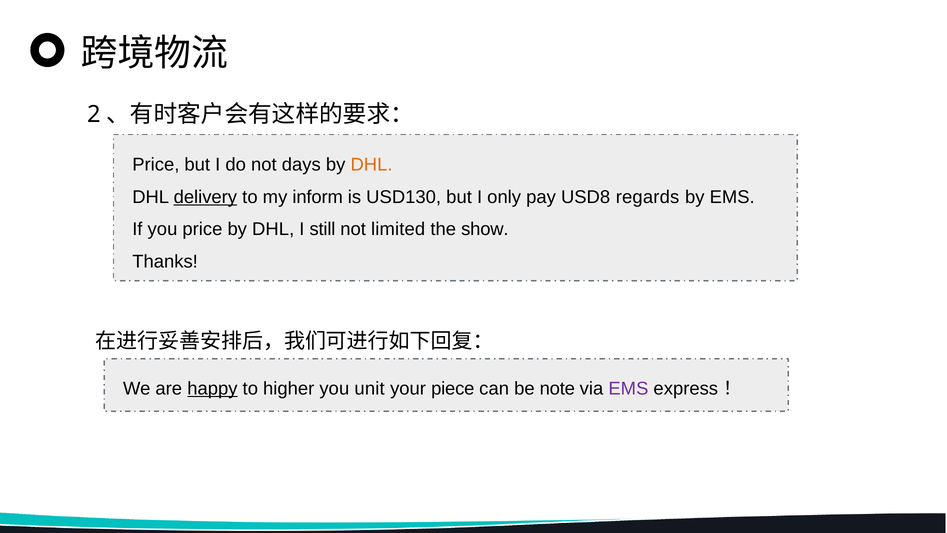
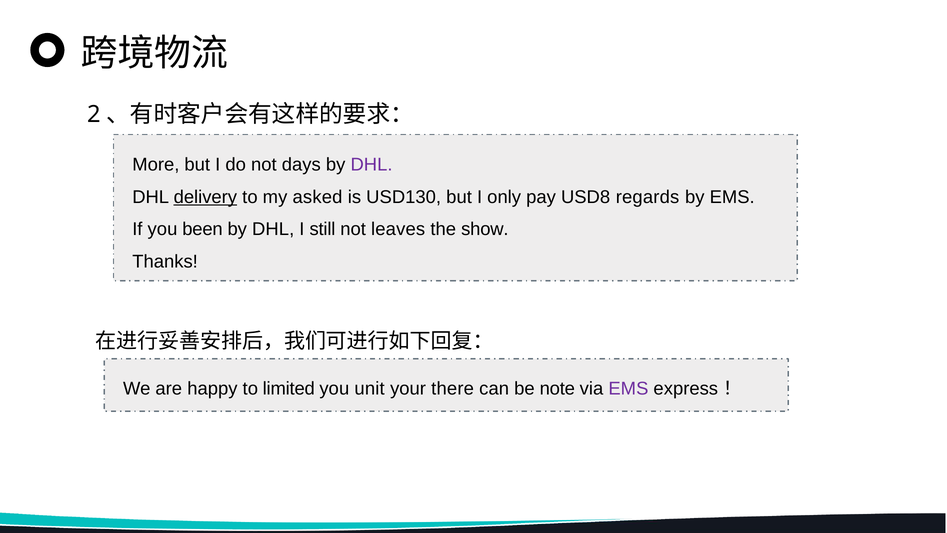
Price at (156, 165): Price -> More
DHL at (372, 165) colour: orange -> purple
inform: inform -> asked
you price: price -> been
limited: limited -> leaves
happy underline: present -> none
higher: higher -> limited
piece: piece -> there
